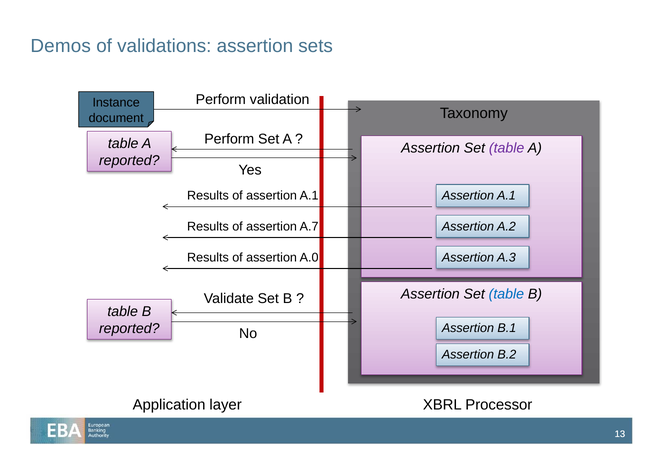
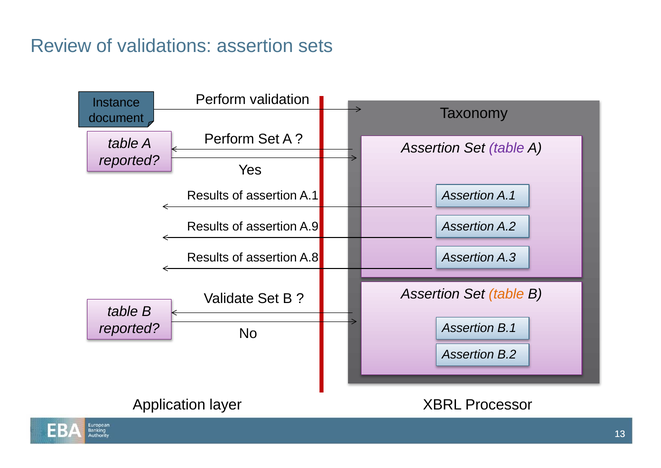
Demos: Demos -> Review
A.7: A.7 -> A.9
A.0: A.0 -> A.8
table at (506, 294) colour: blue -> orange
